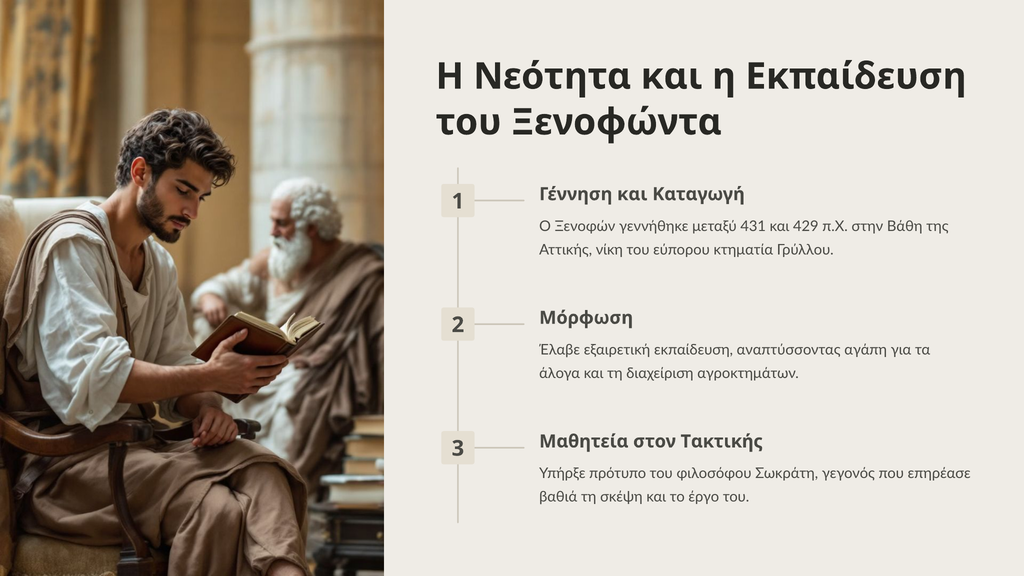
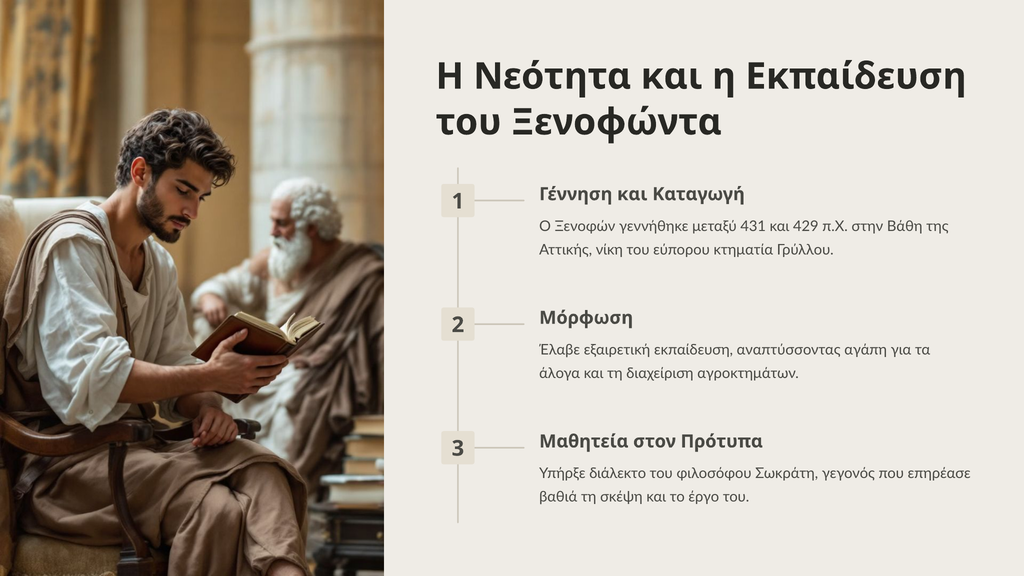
Τακτικής: Τακτικής -> Πρότυπα
πρότυπο: πρότυπο -> διάλεκτο
